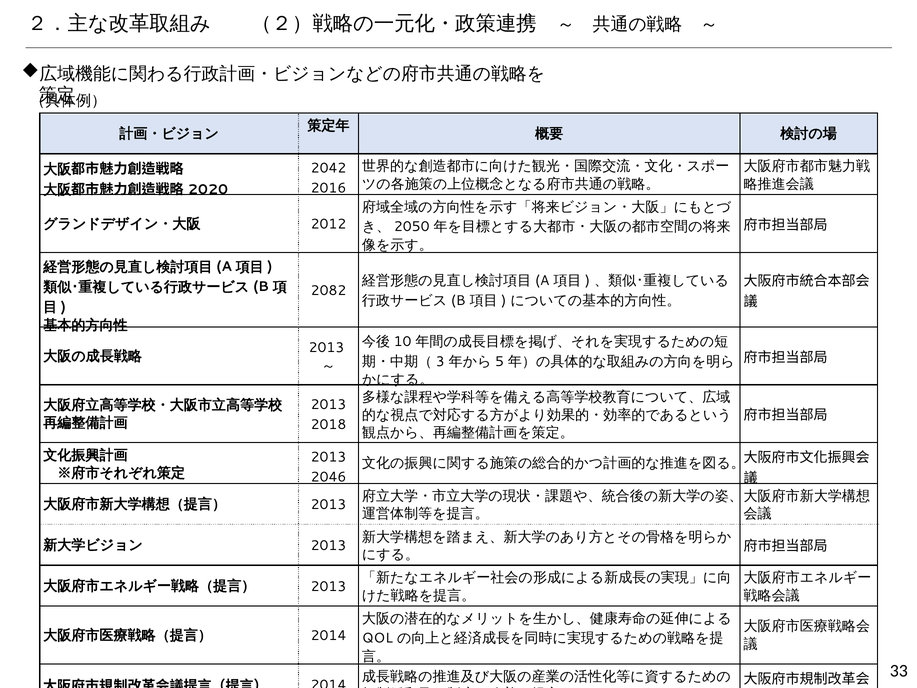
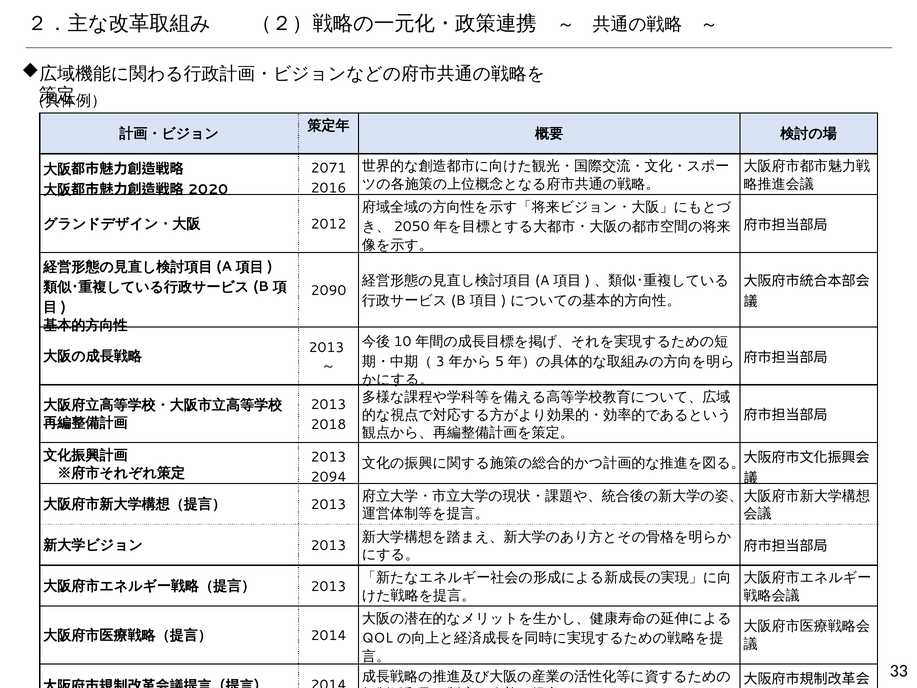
2042: 2042 -> 2071
2082: 2082 -> 2090
2046: 2046 -> 2094
